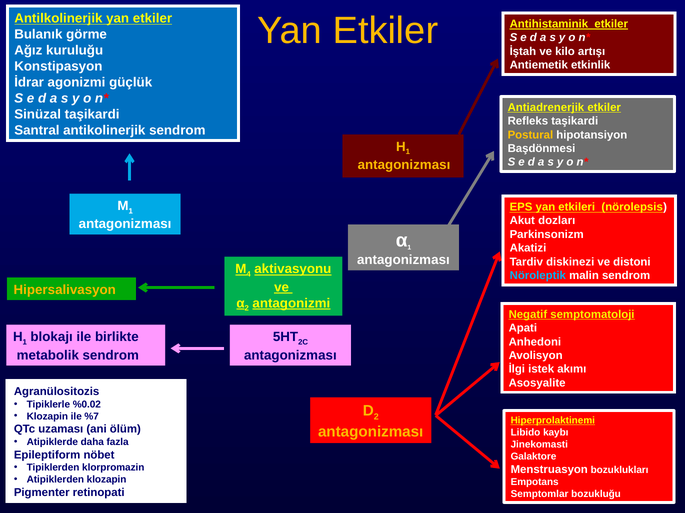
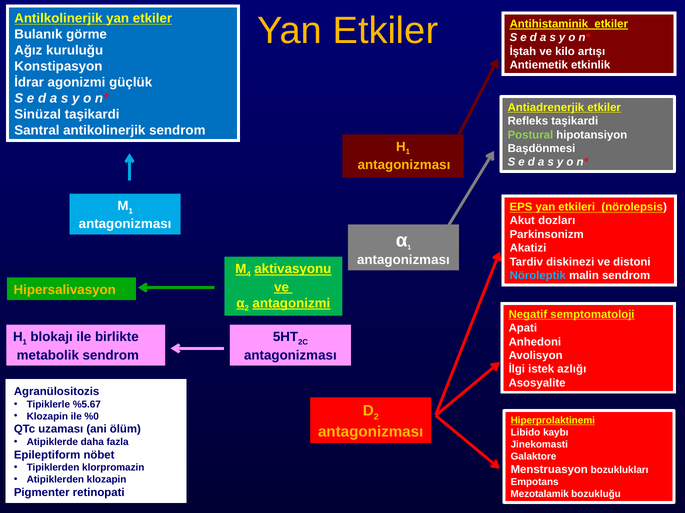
Postural colour: yellow -> light green
akımı: akımı -> azlığı
%0.02: %0.02 -> %5.67
%7: %7 -> %0
Semptomlar: Semptomlar -> Mezotalamik
